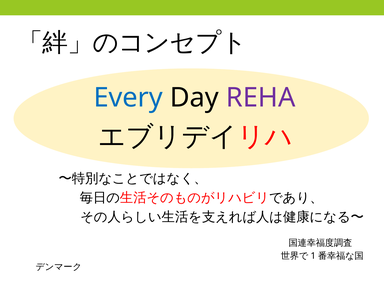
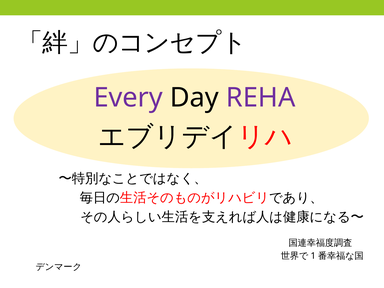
Every colour: blue -> purple
